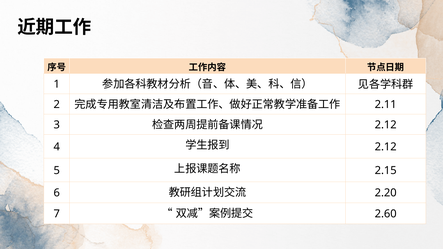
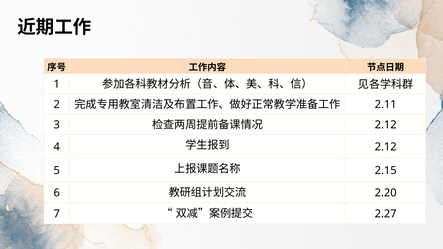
2.60: 2.60 -> 2.27
